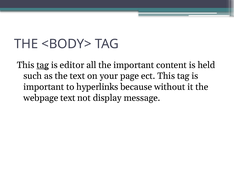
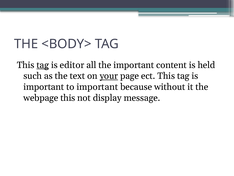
your underline: none -> present
to hyperlinks: hyperlinks -> important
webpage text: text -> this
